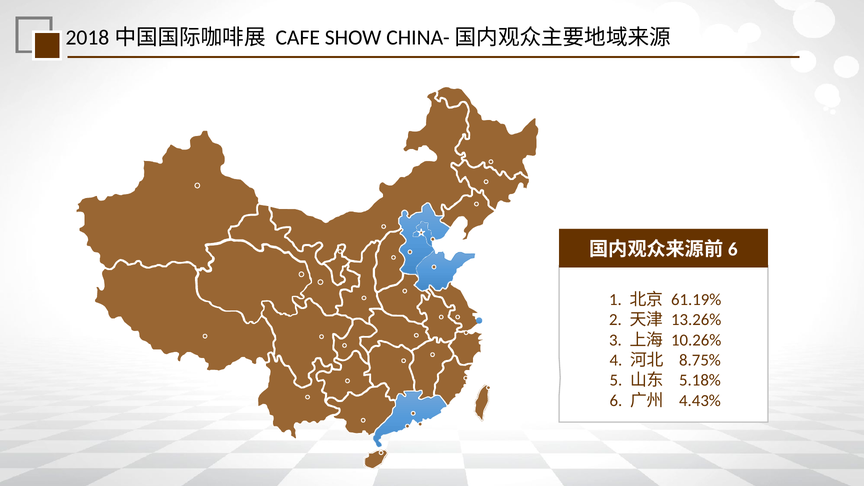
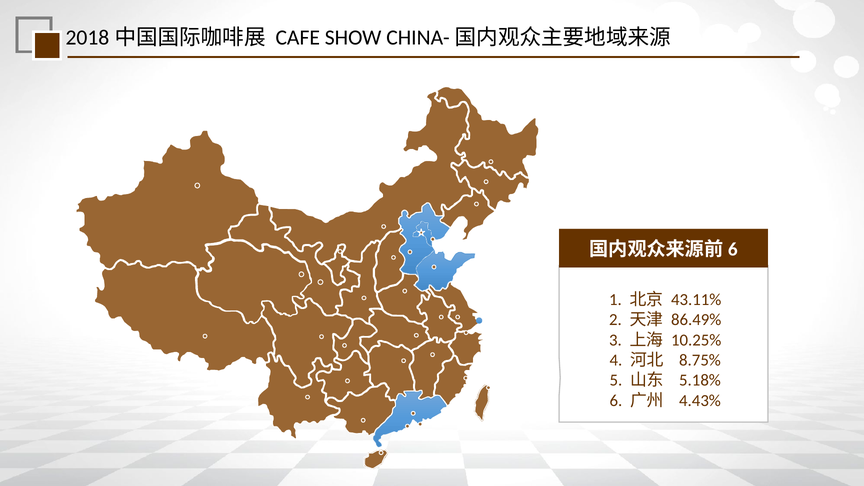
61.19%: 61.19% -> 43.11%
13.26%: 13.26% -> 86.49%
10.26%: 10.26% -> 10.25%
